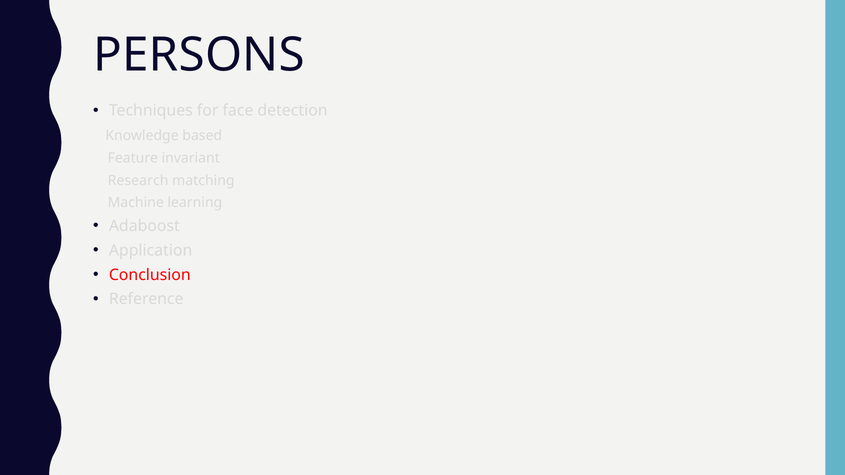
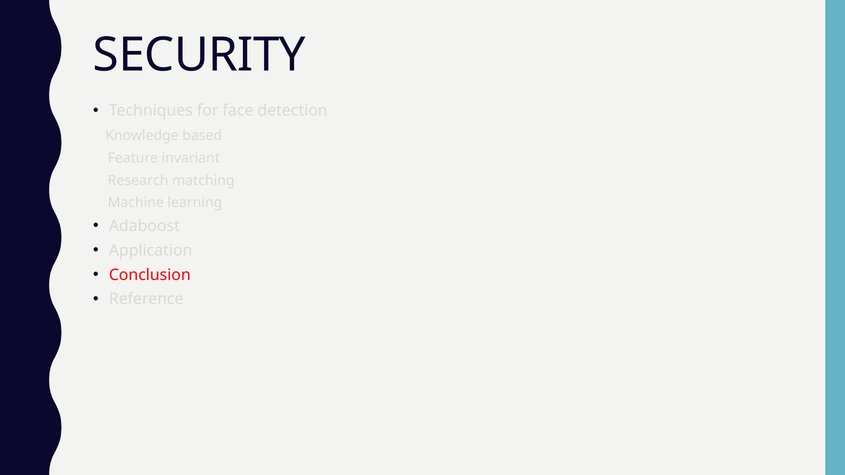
PERSONS: PERSONS -> SECURITY
